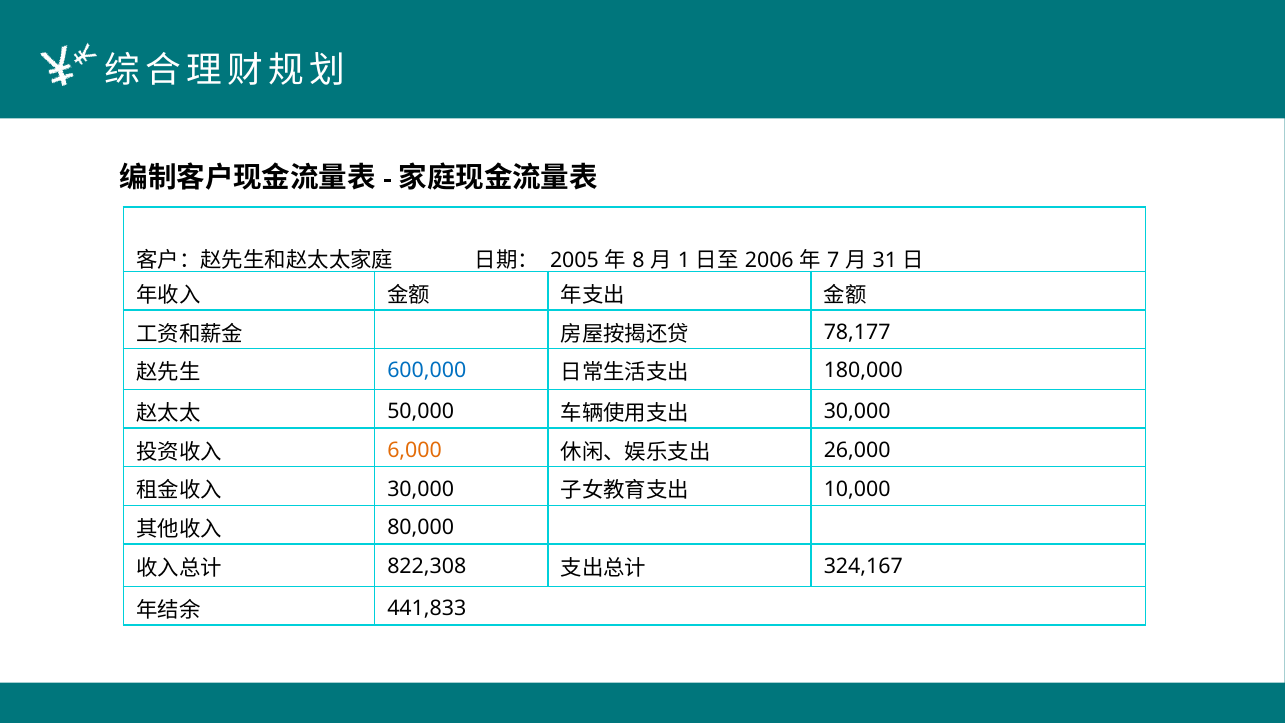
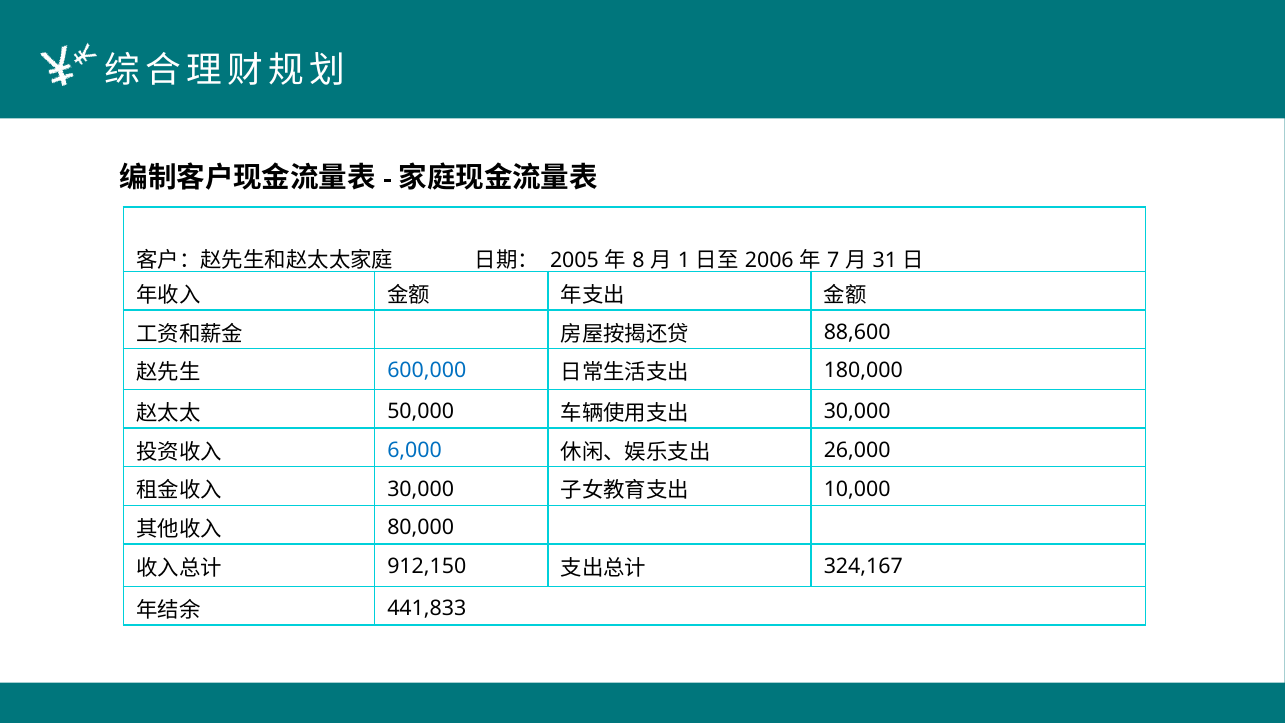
78,177: 78,177 -> 88,600
6,000 colour: orange -> blue
822,308: 822,308 -> 912,150
